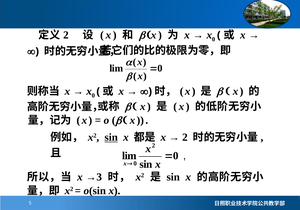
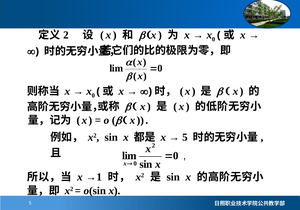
sin at (111, 137) underline: present -> none
2 at (185, 137): 2 -> 5
→3: →3 -> →1
